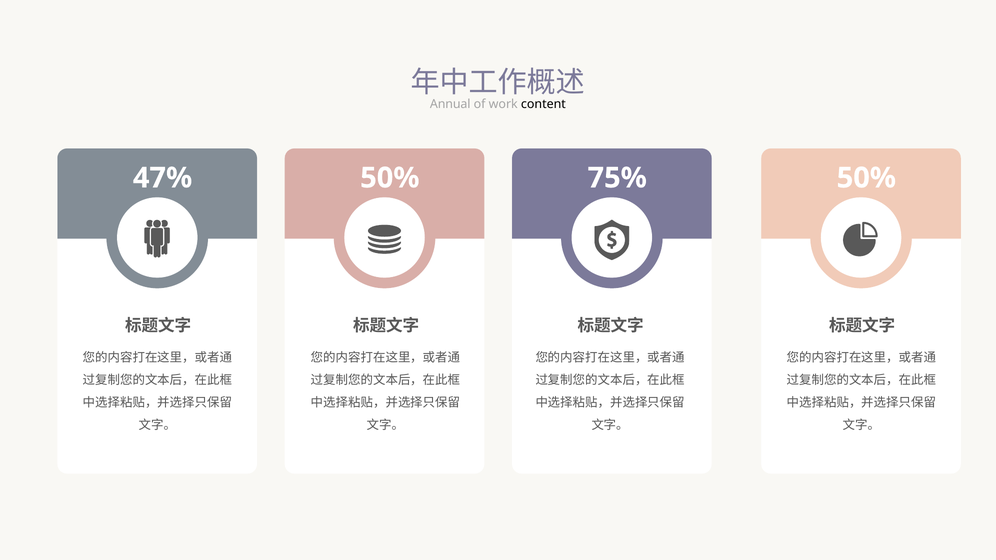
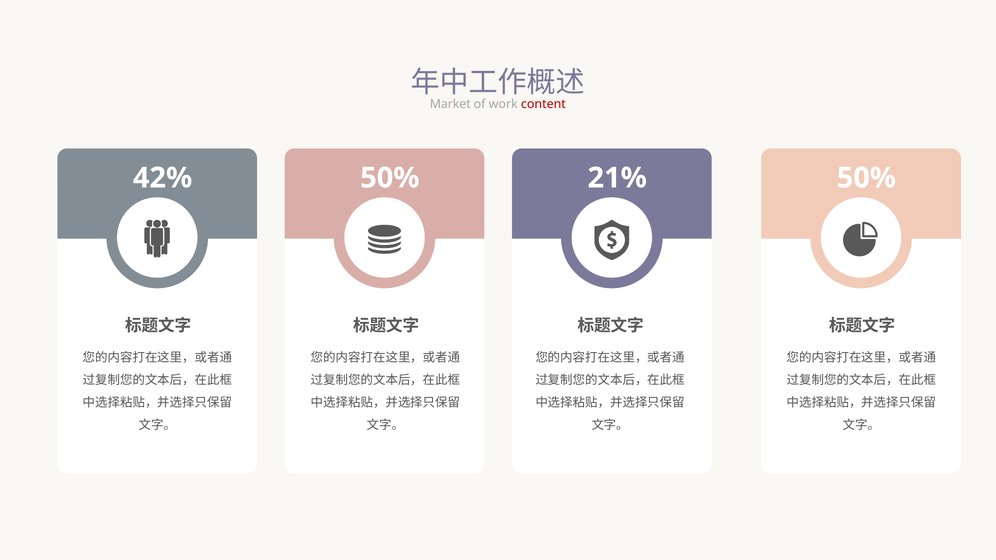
Annual: Annual -> Market
content colour: black -> red
47%: 47% -> 42%
75%: 75% -> 21%
